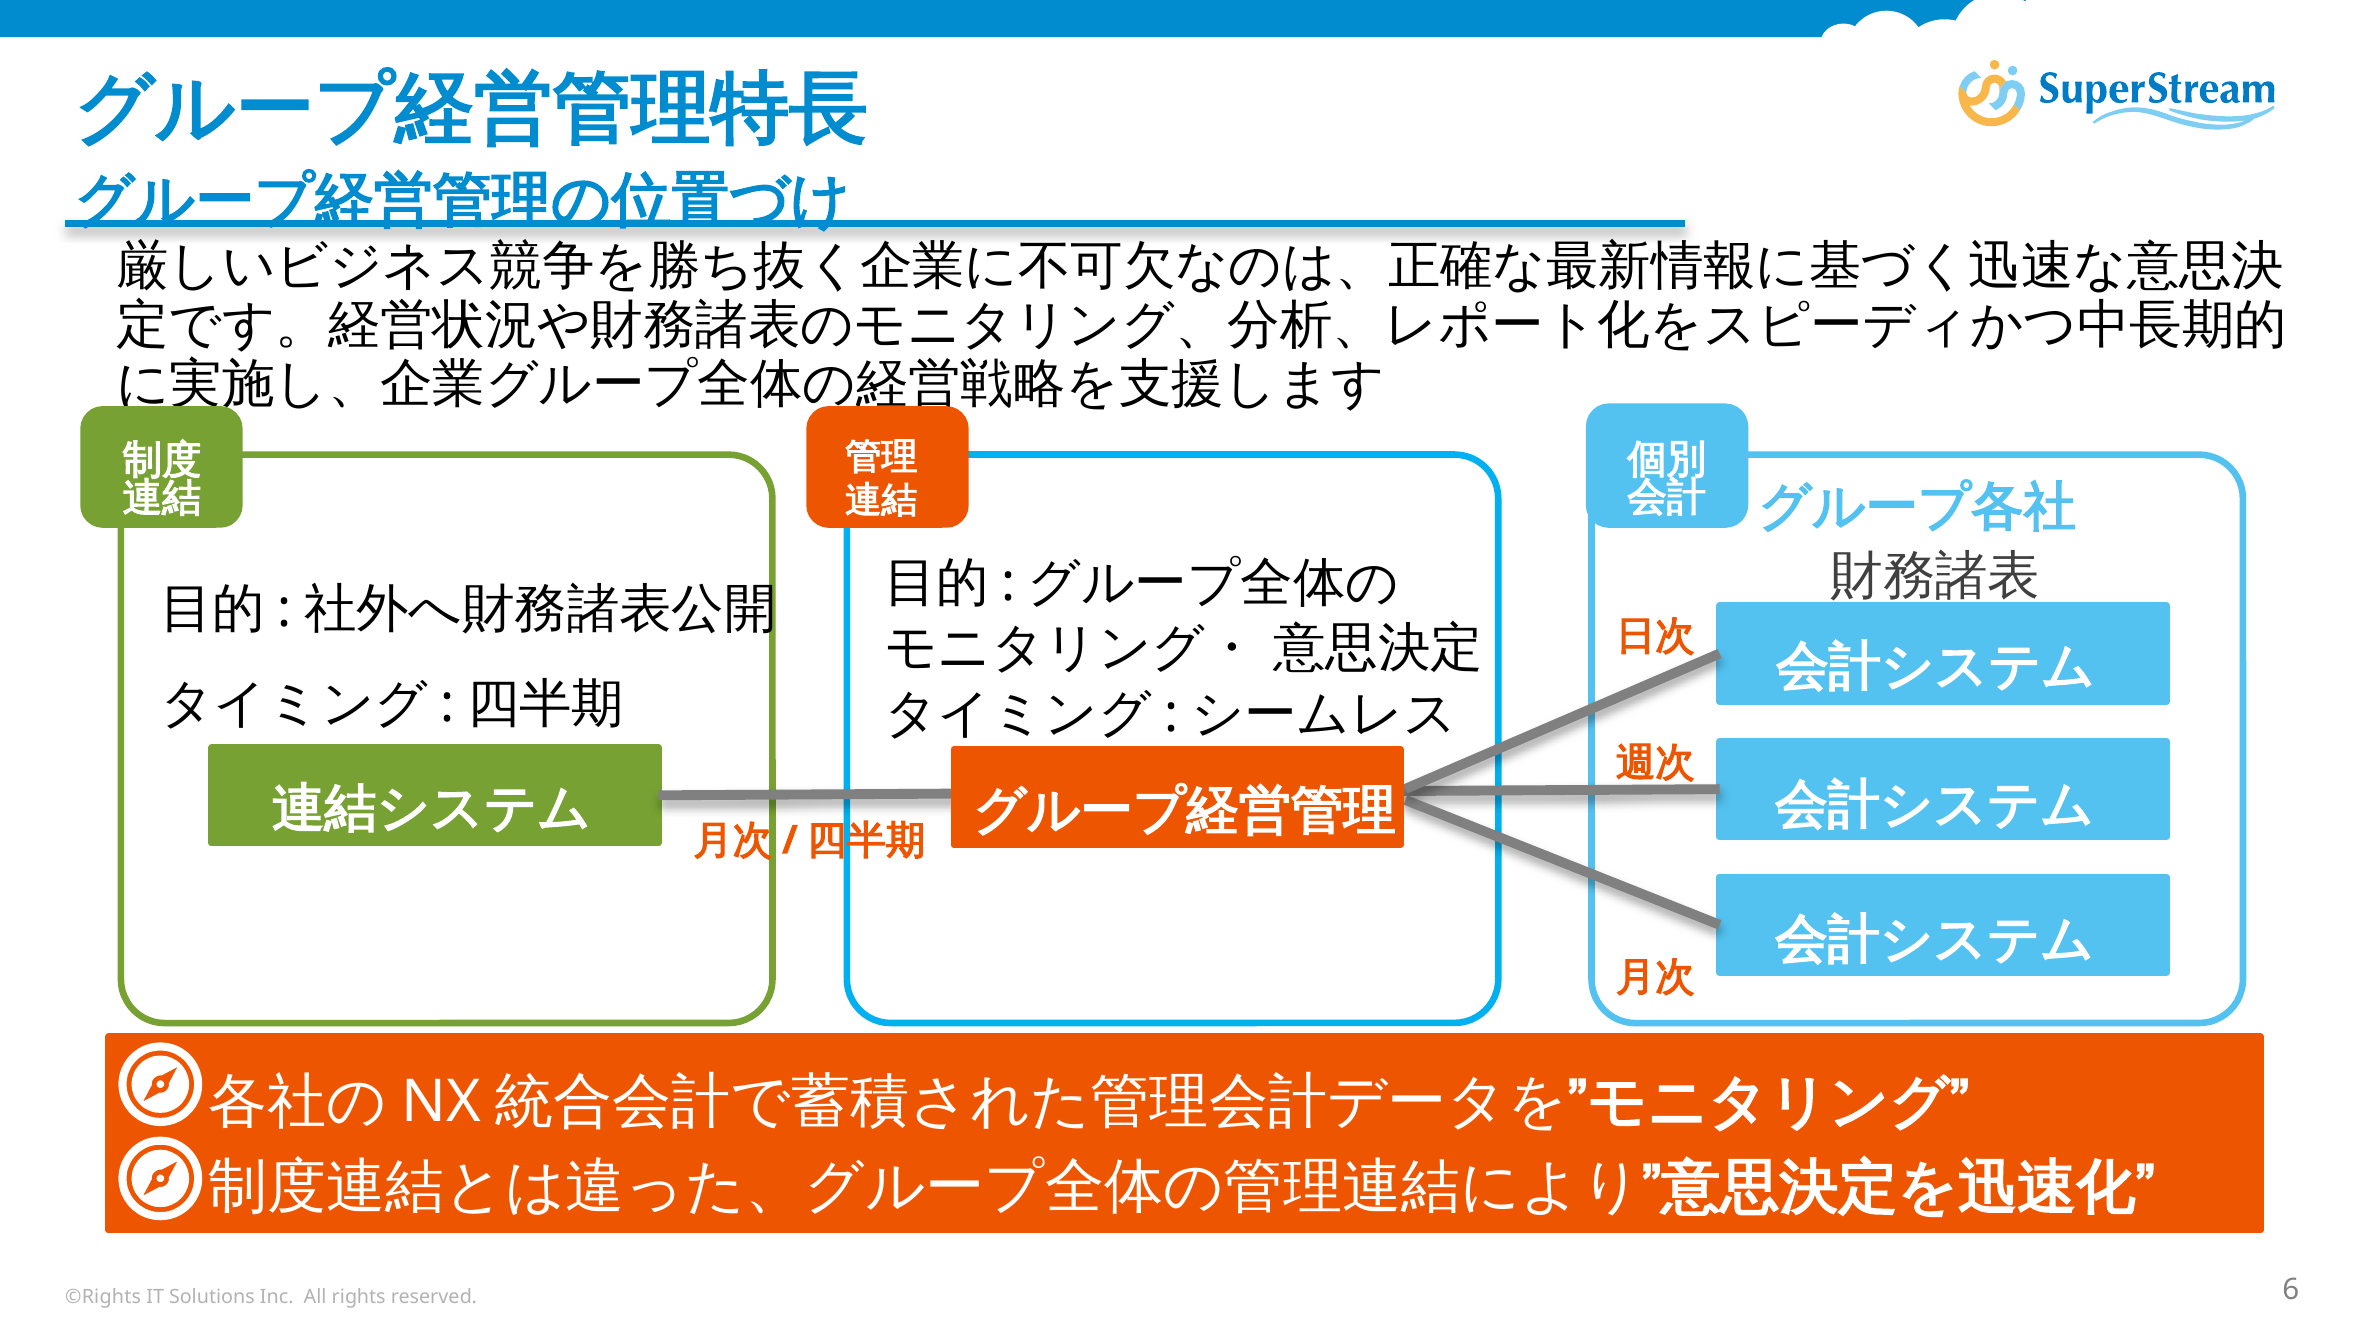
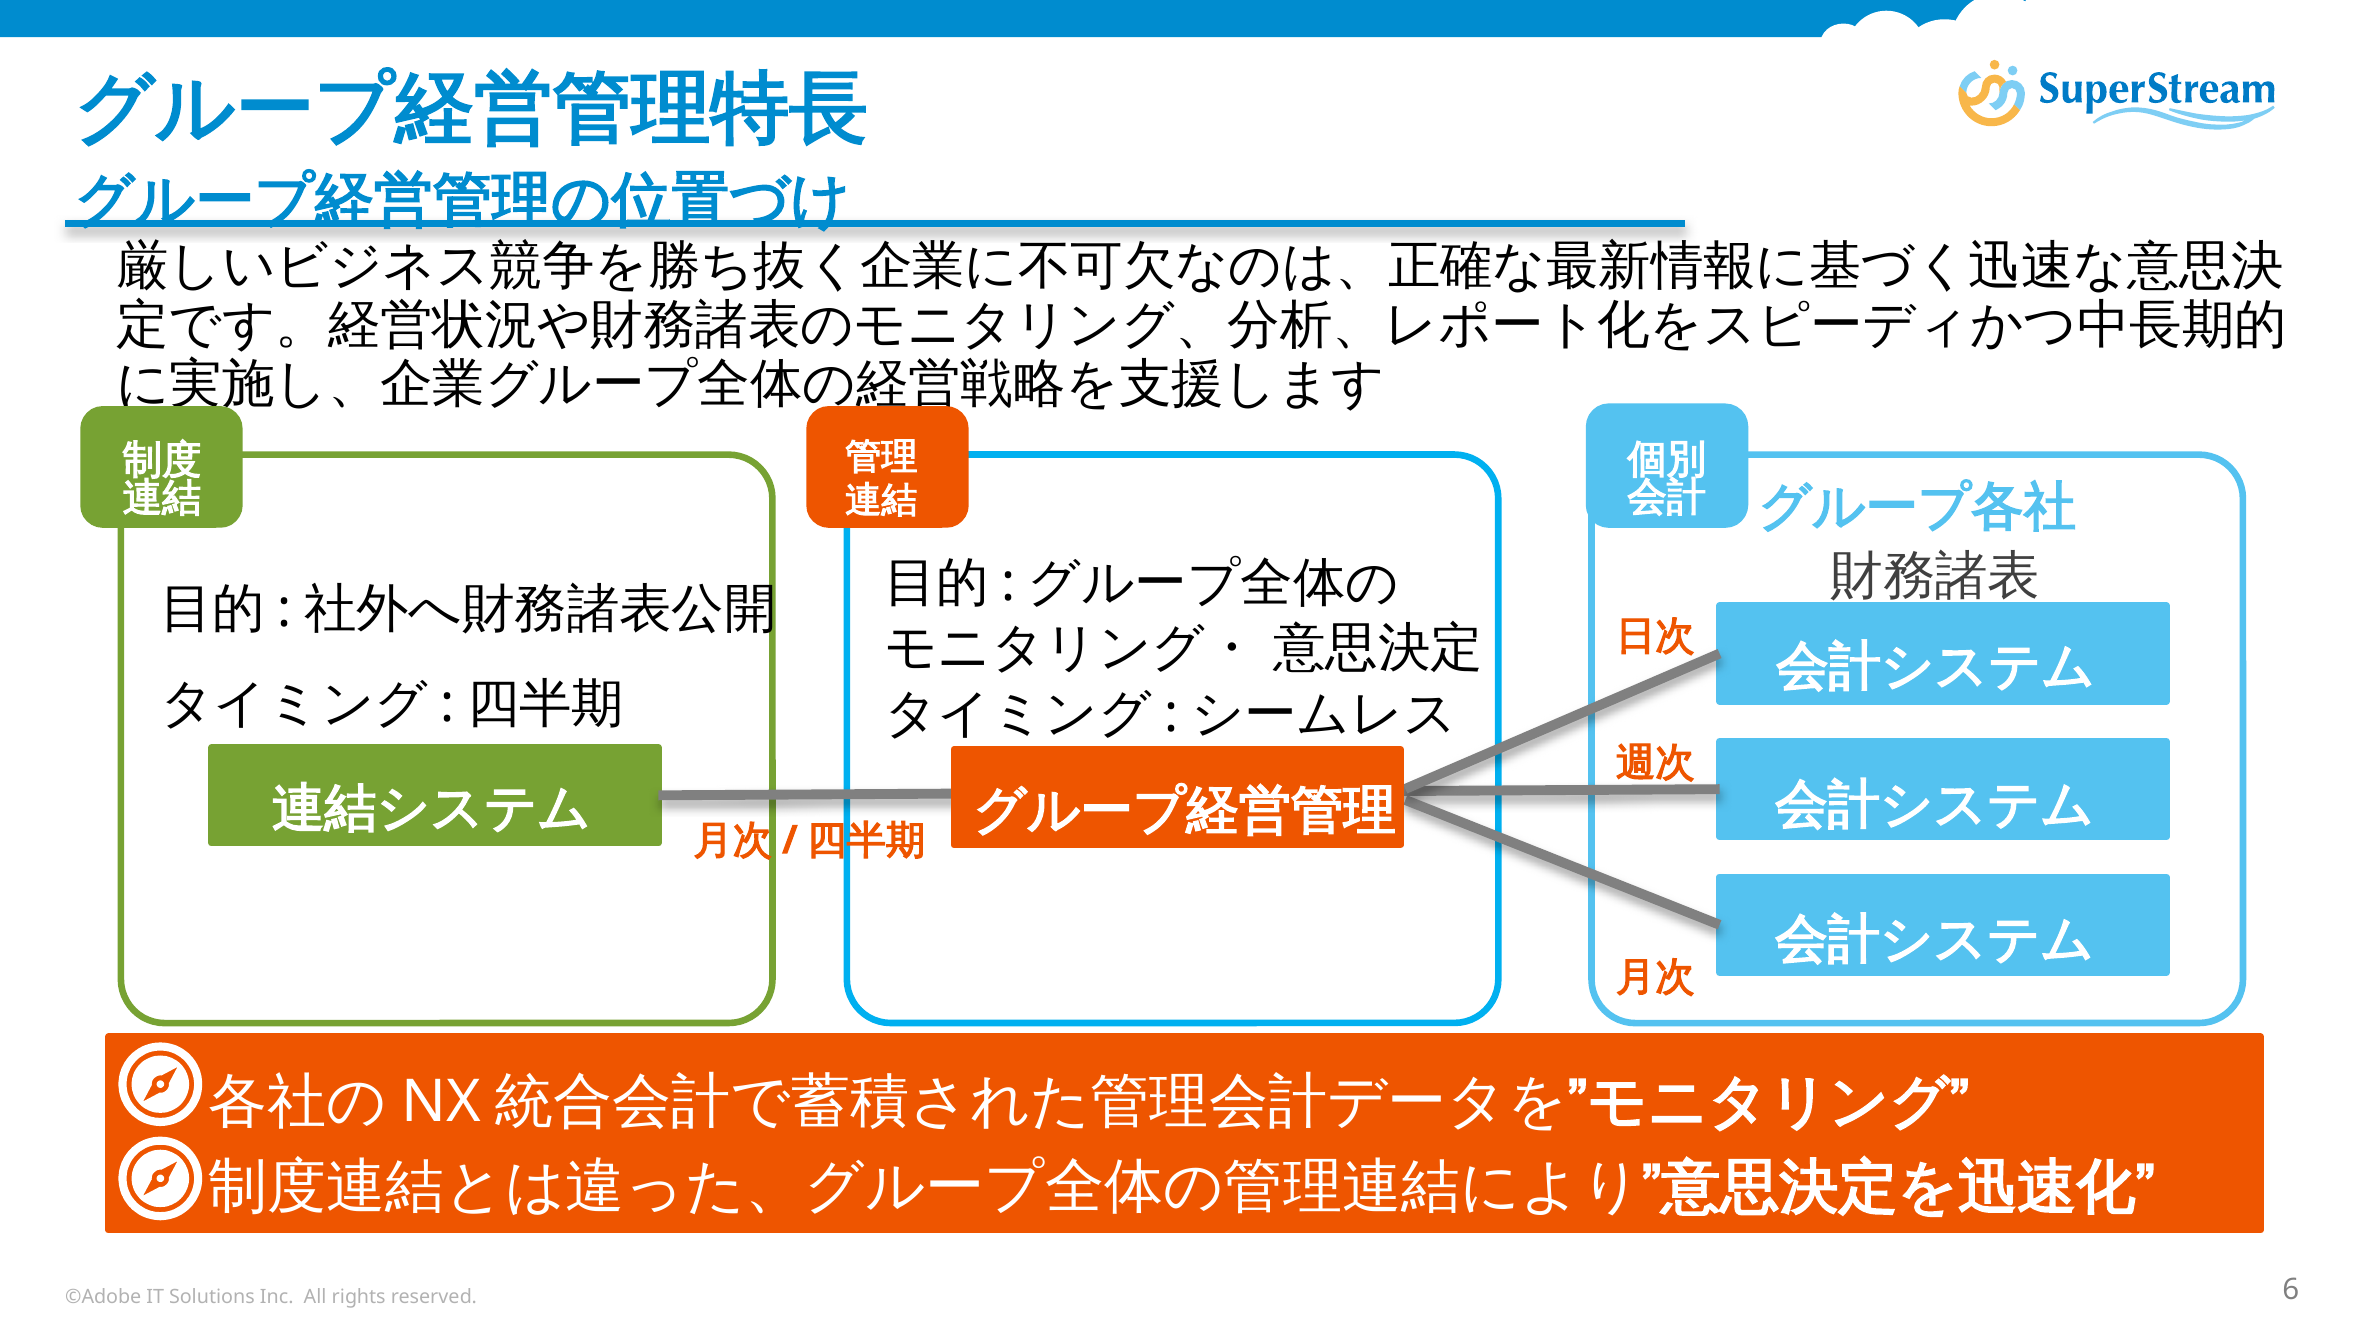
©Rights: ©Rights -> ©Adobe
